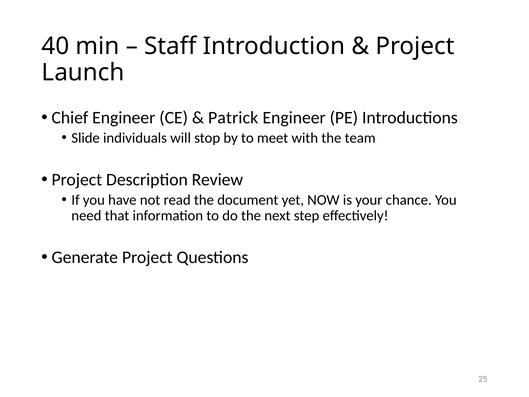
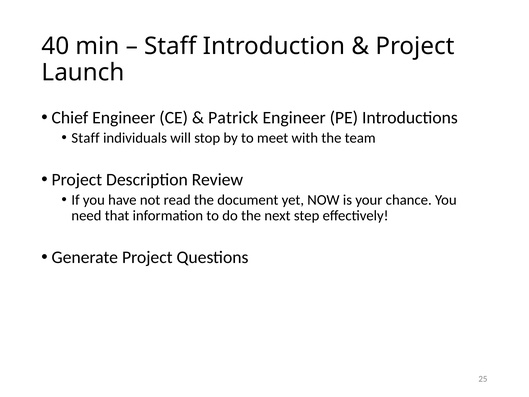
Slide at (86, 138): Slide -> Staff
